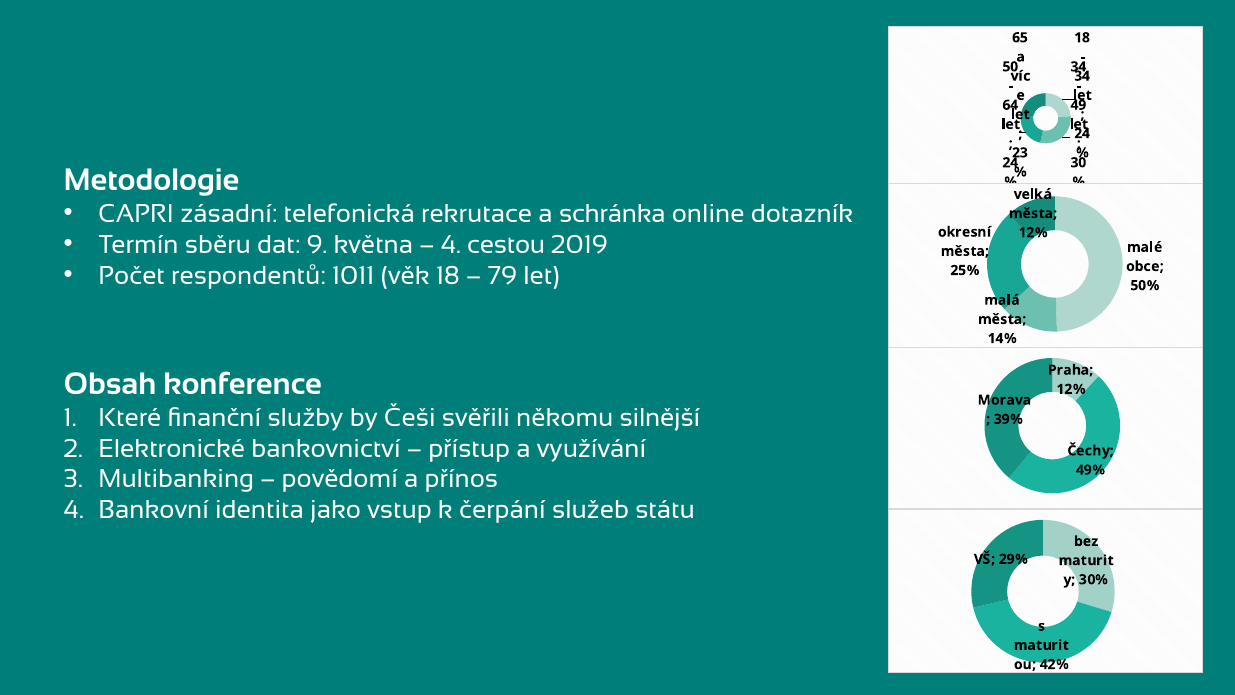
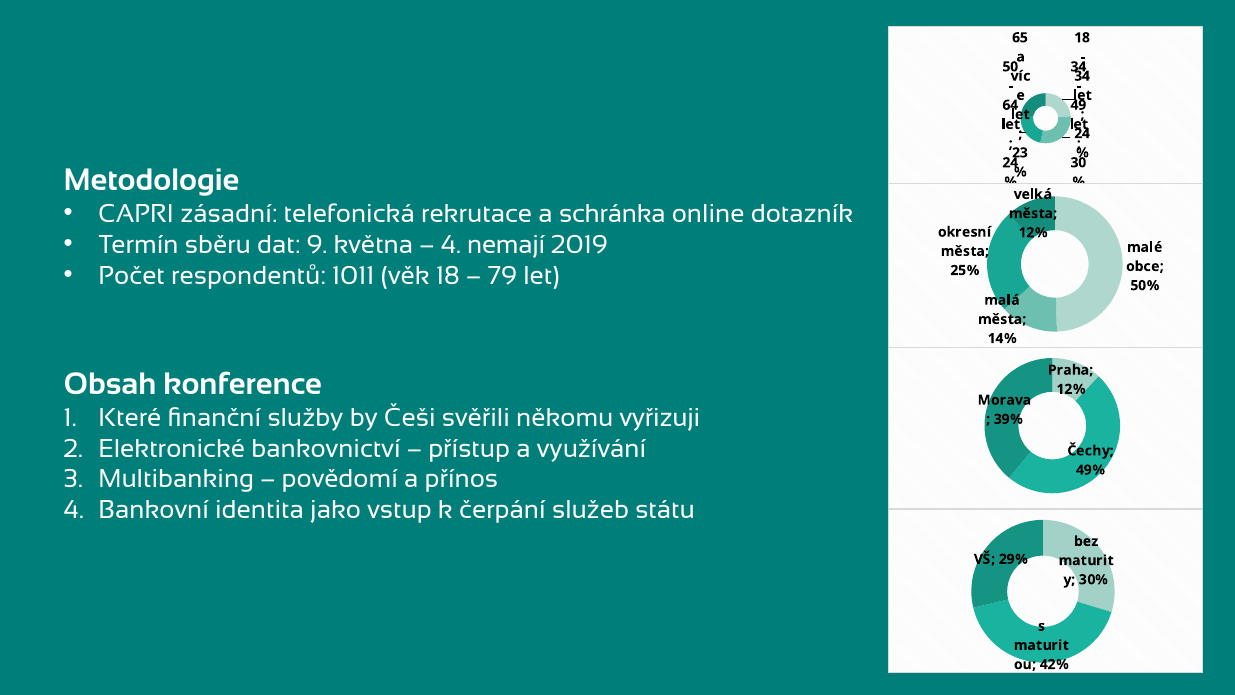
cestou: cestou -> nemají
silnější: silnější -> vyřizuji
